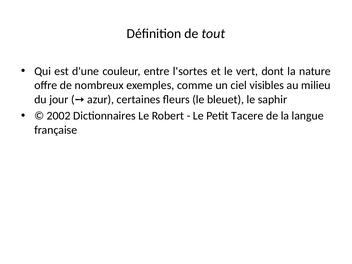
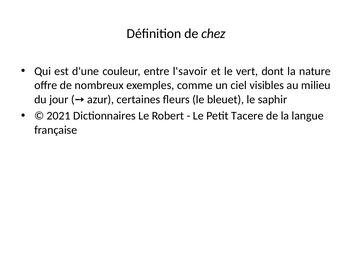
tout: tout -> chez
l'sortes: l'sortes -> l'savoir
2002: 2002 -> 2021
